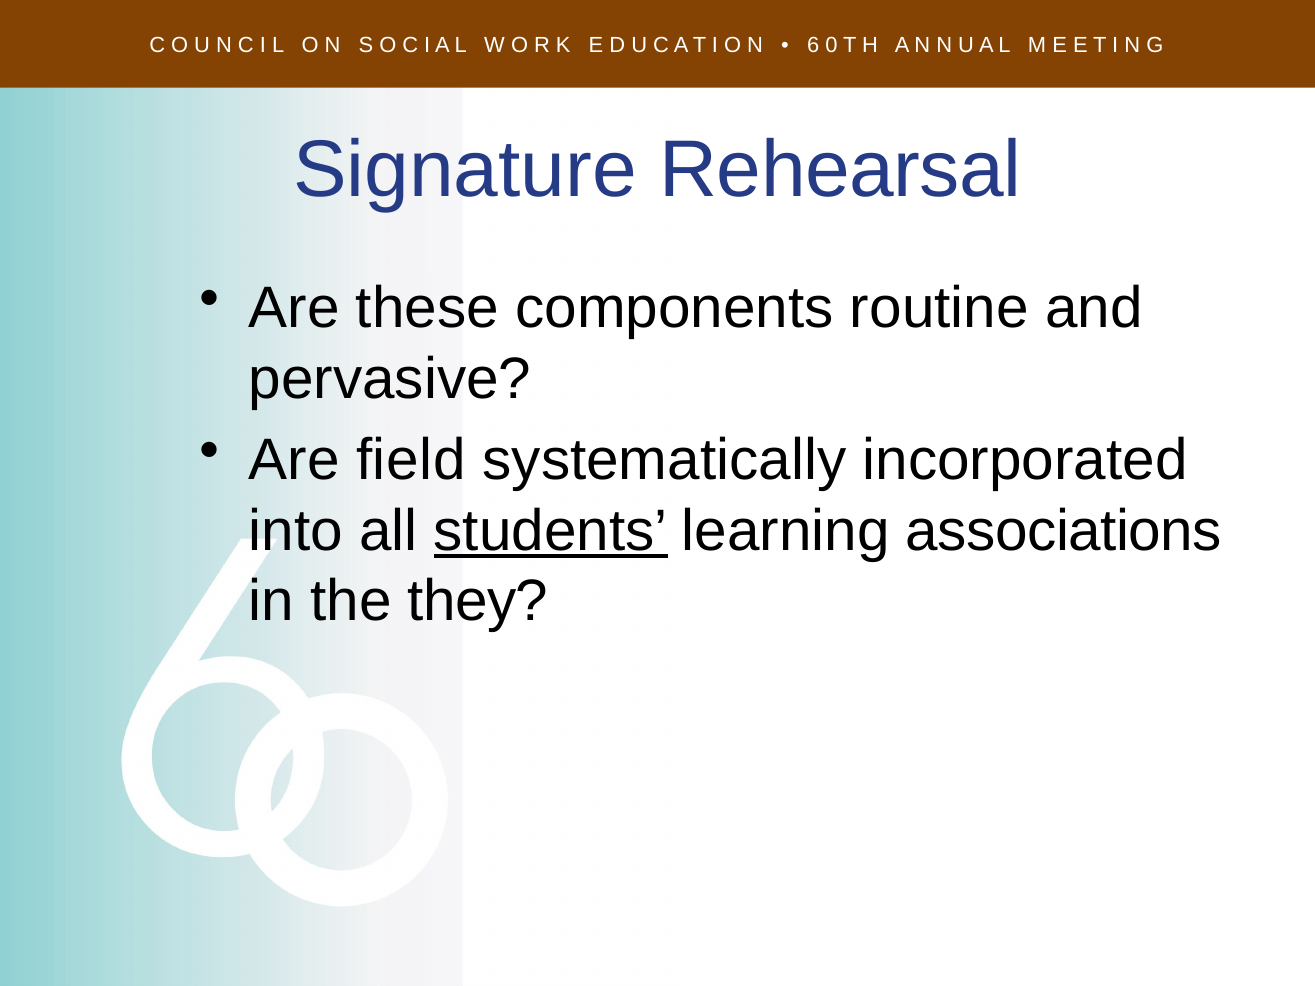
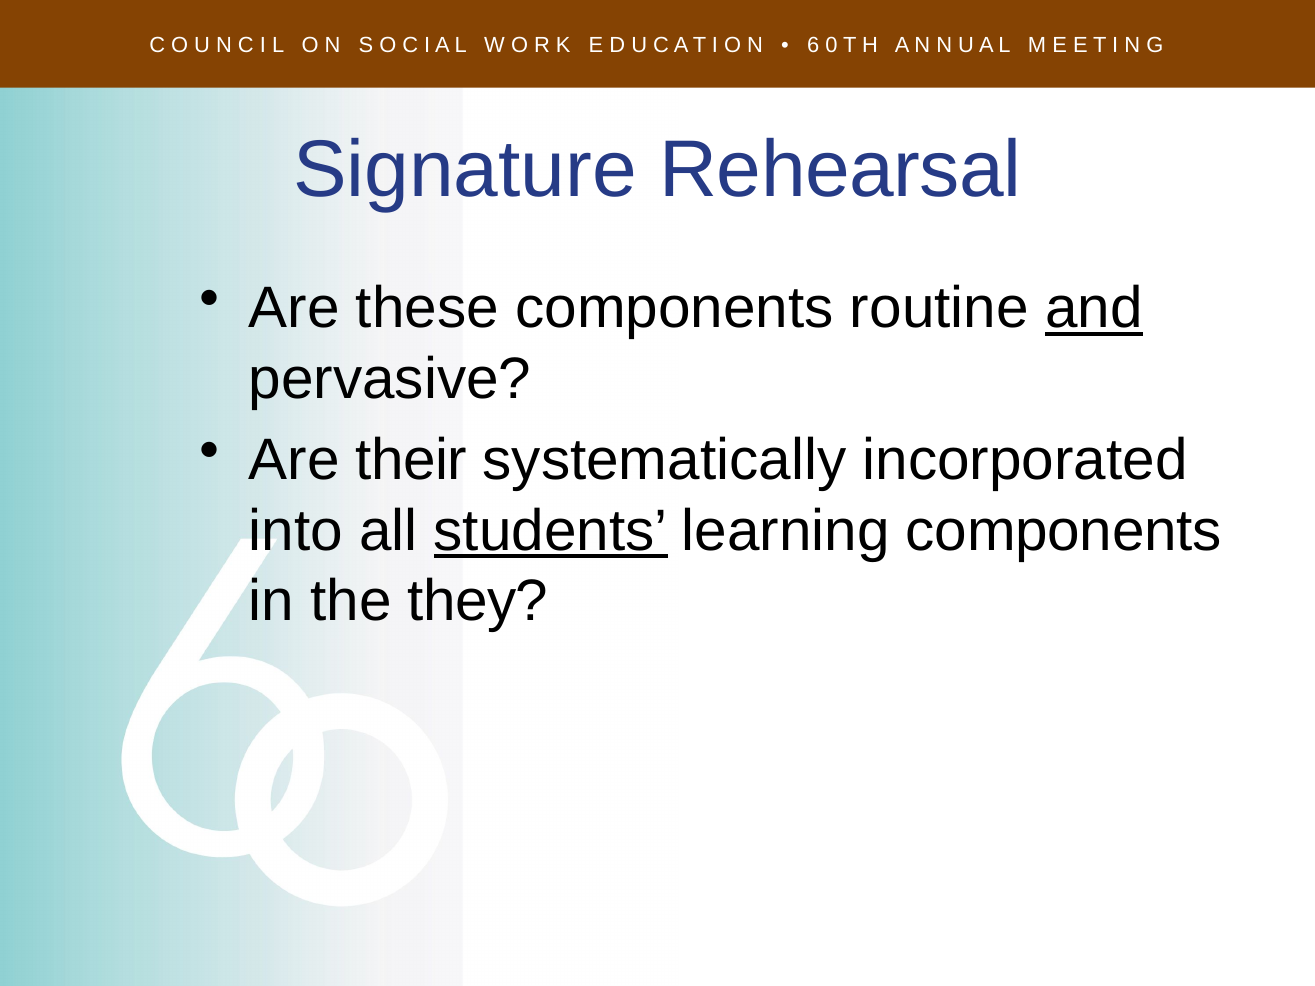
and underline: none -> present
field: field -> their
learning associations: associations -> components
